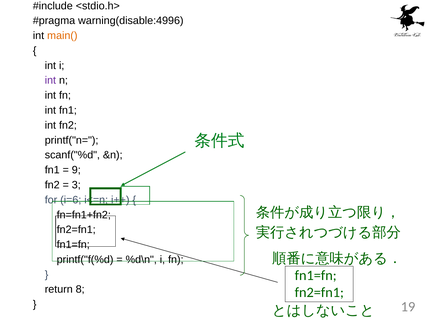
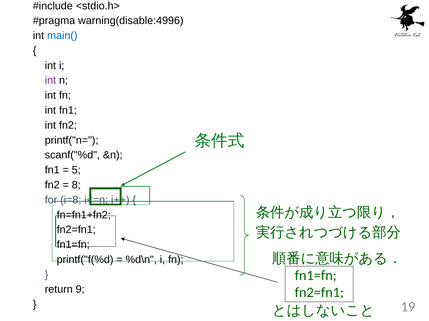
main( colour: orange -> blue
9: 9 -> 5
3: 3 -> 8
i=6: i=6 -> i=8
8: 8 -> 9
